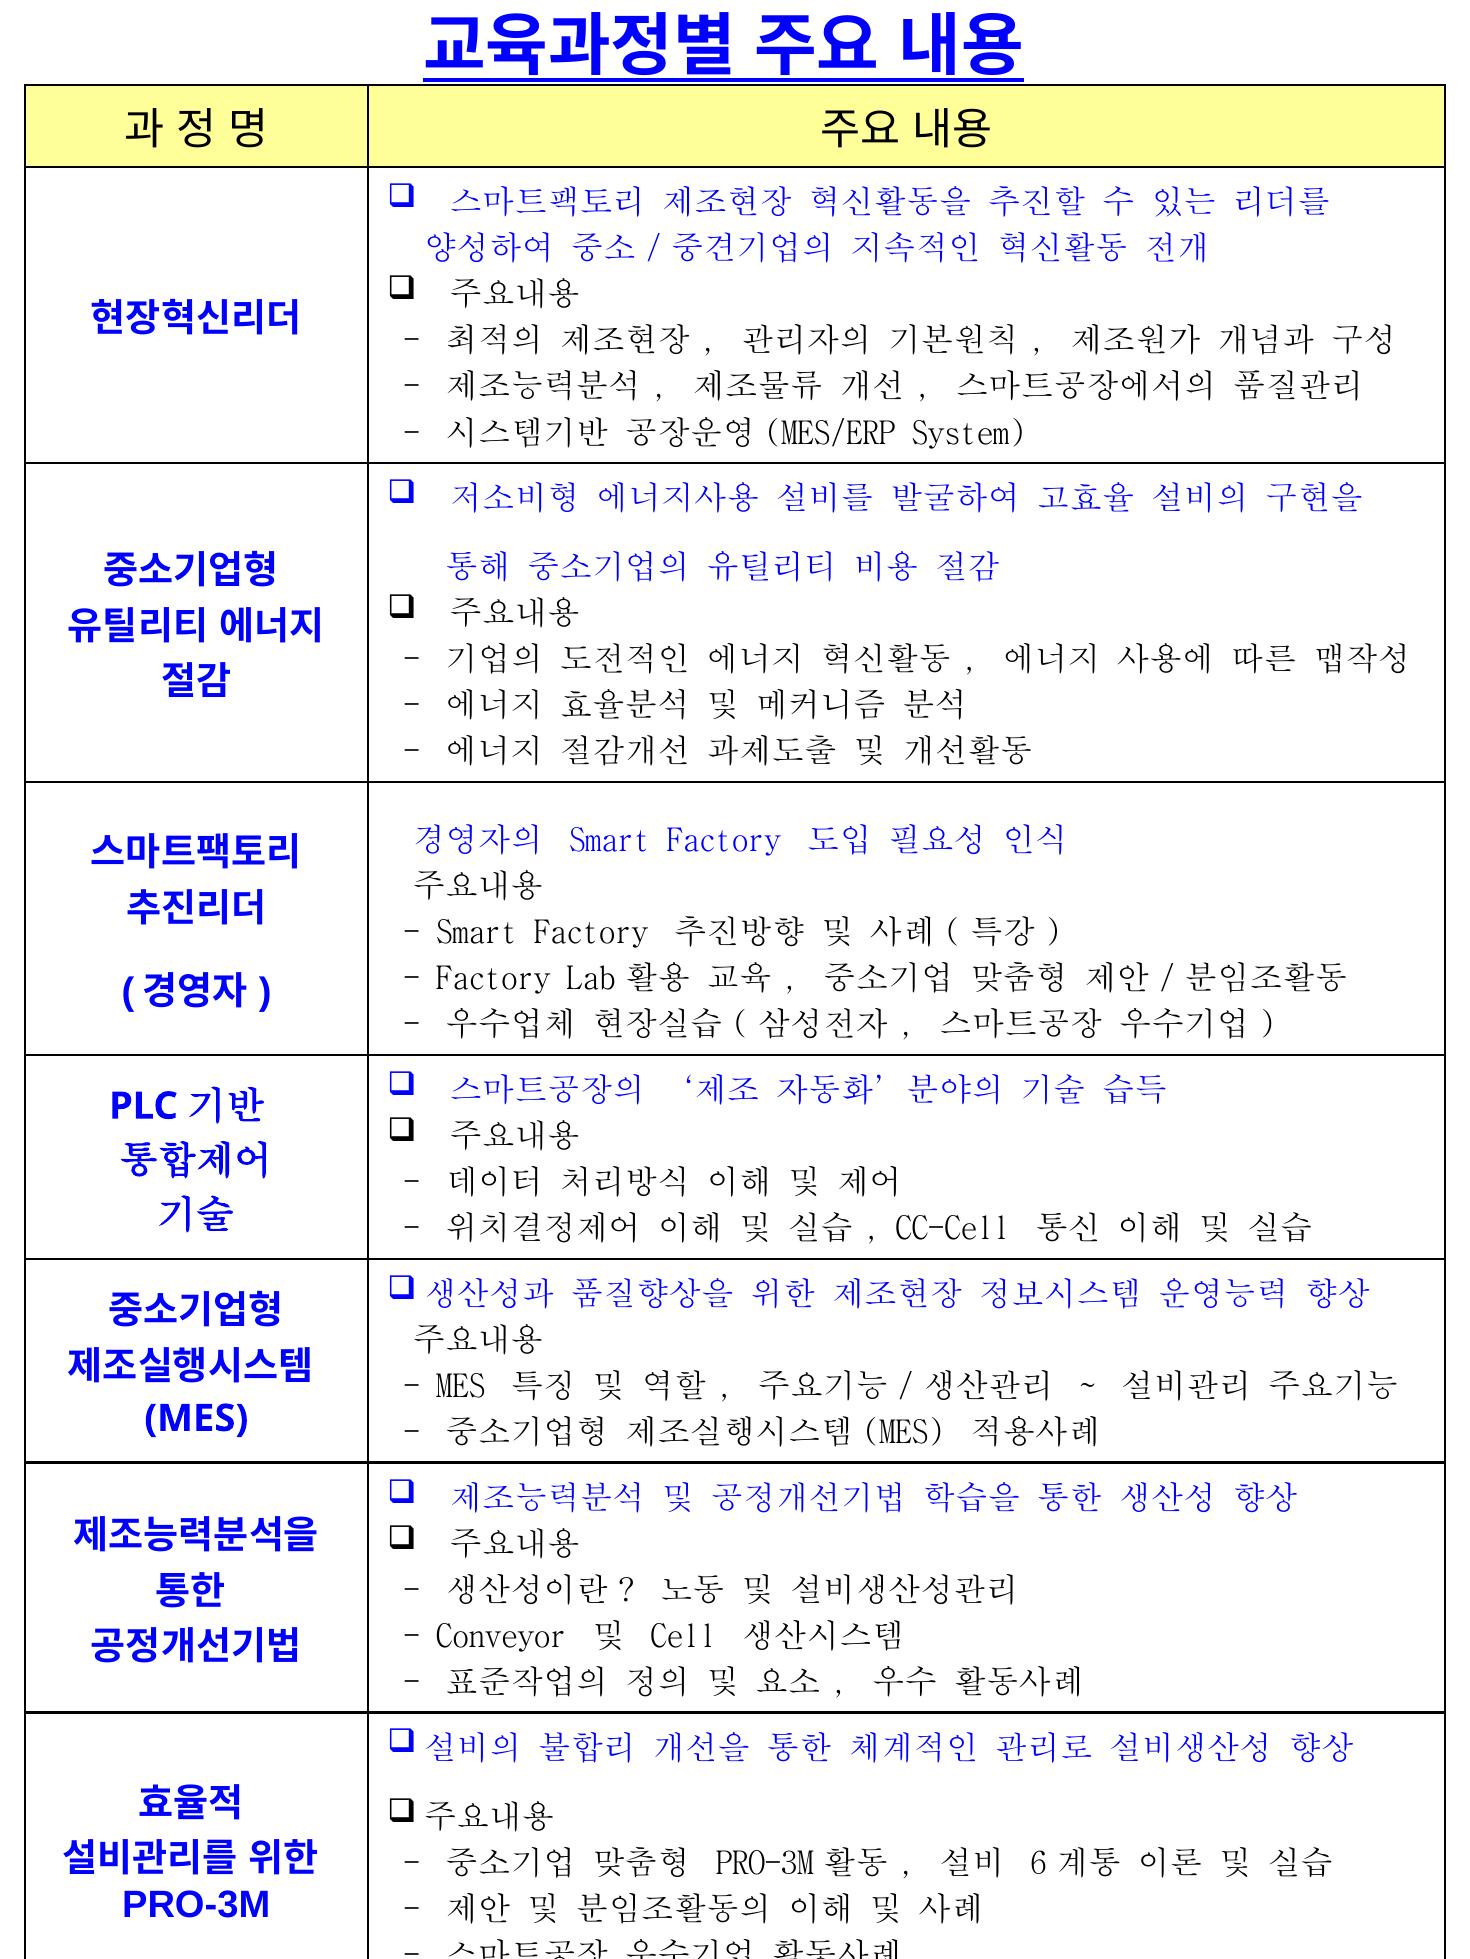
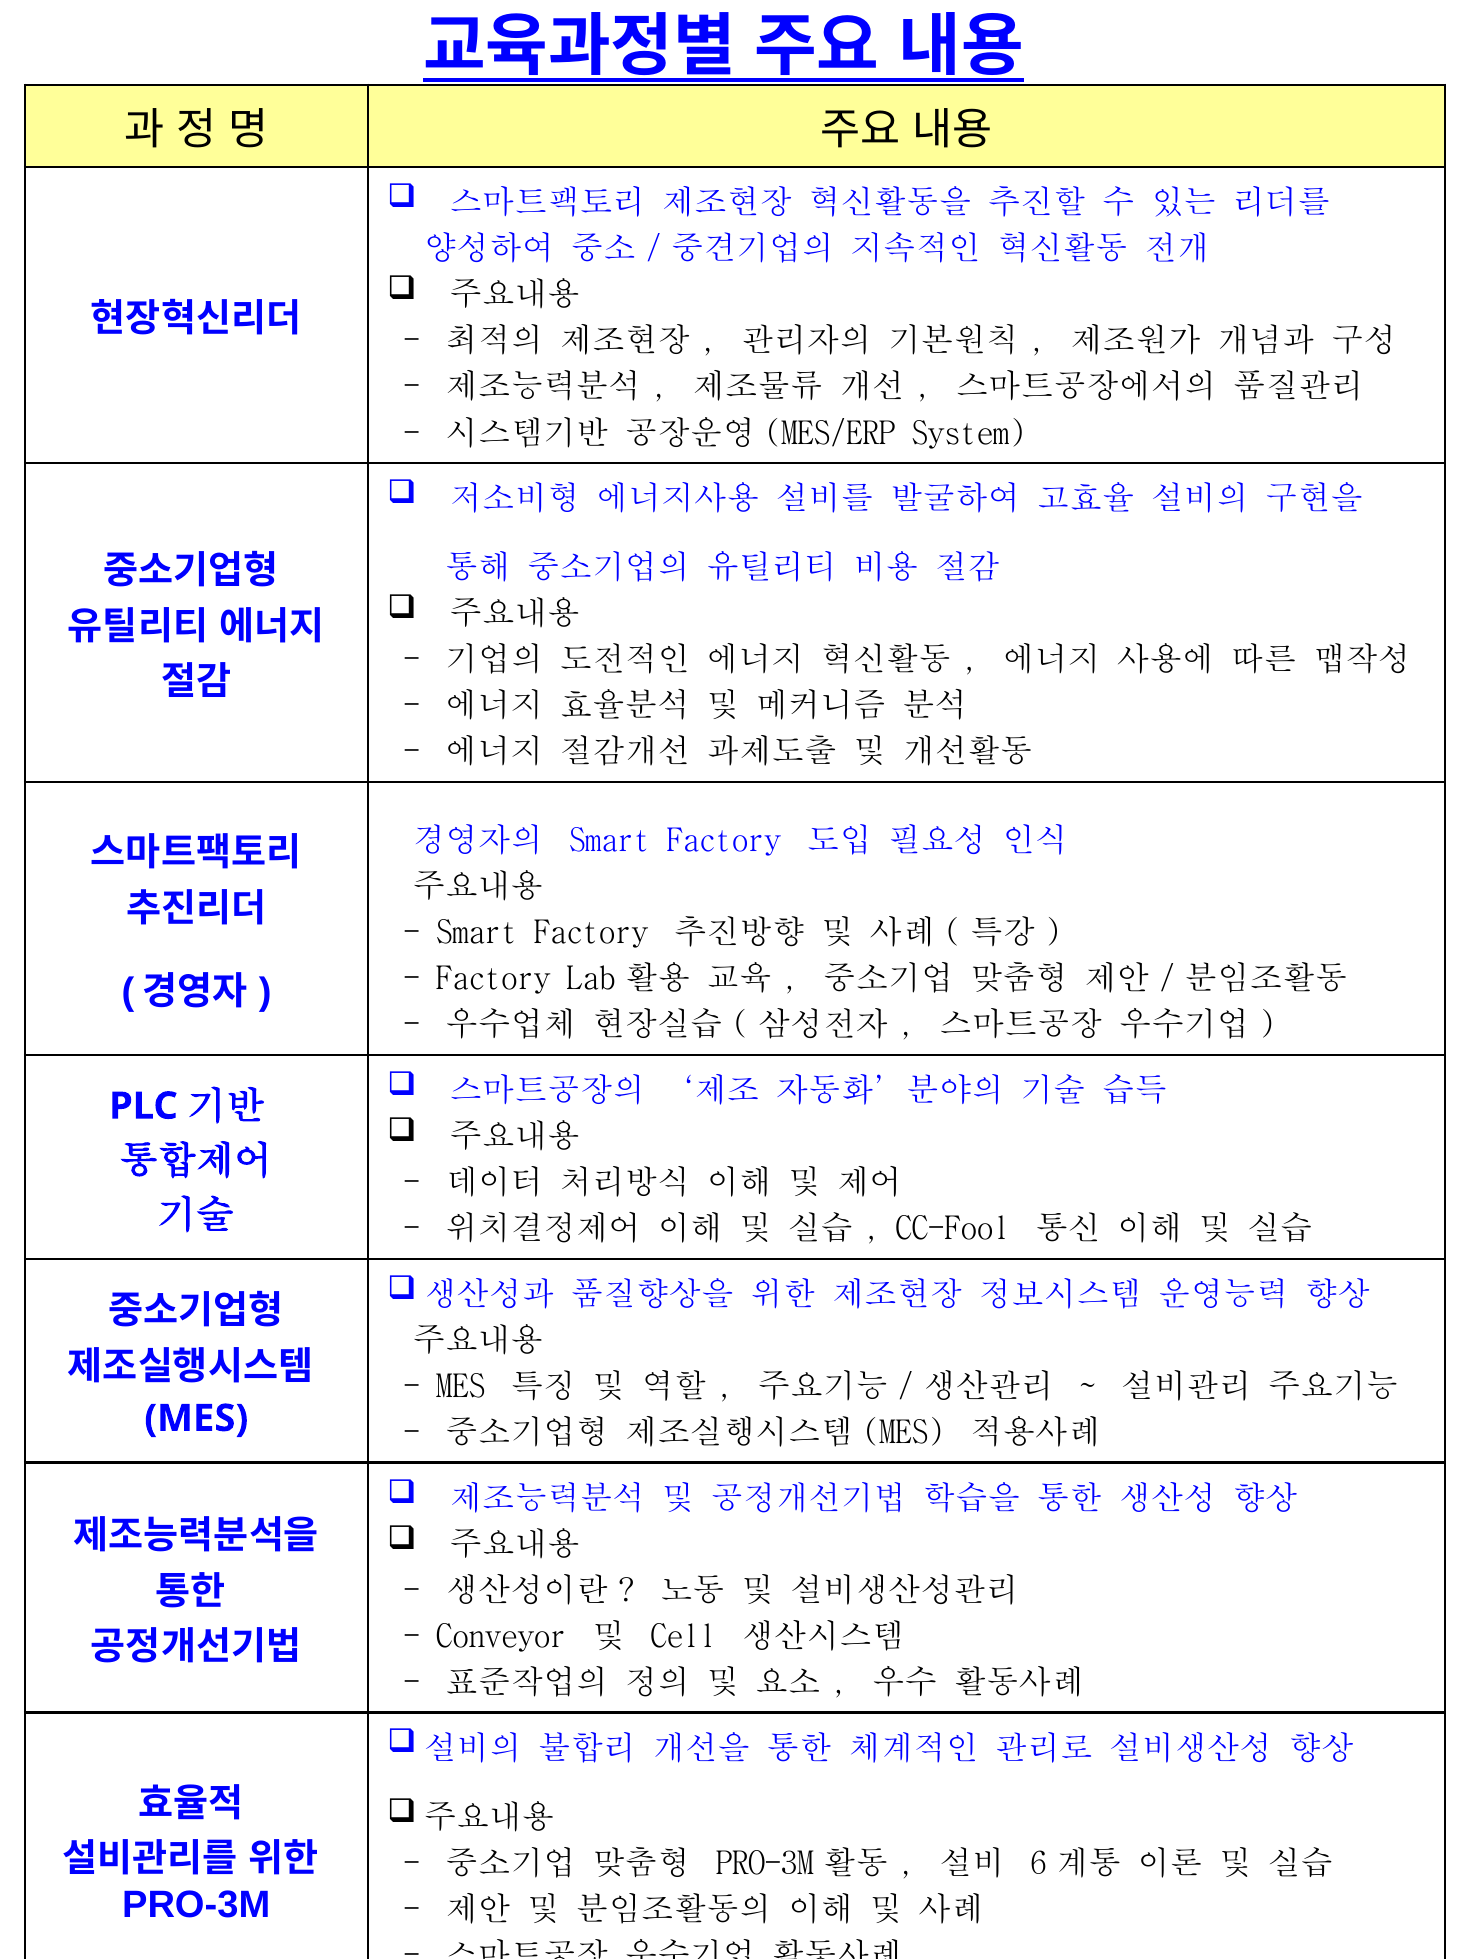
CC-Cell: CC-Cell -> CC-Fool
